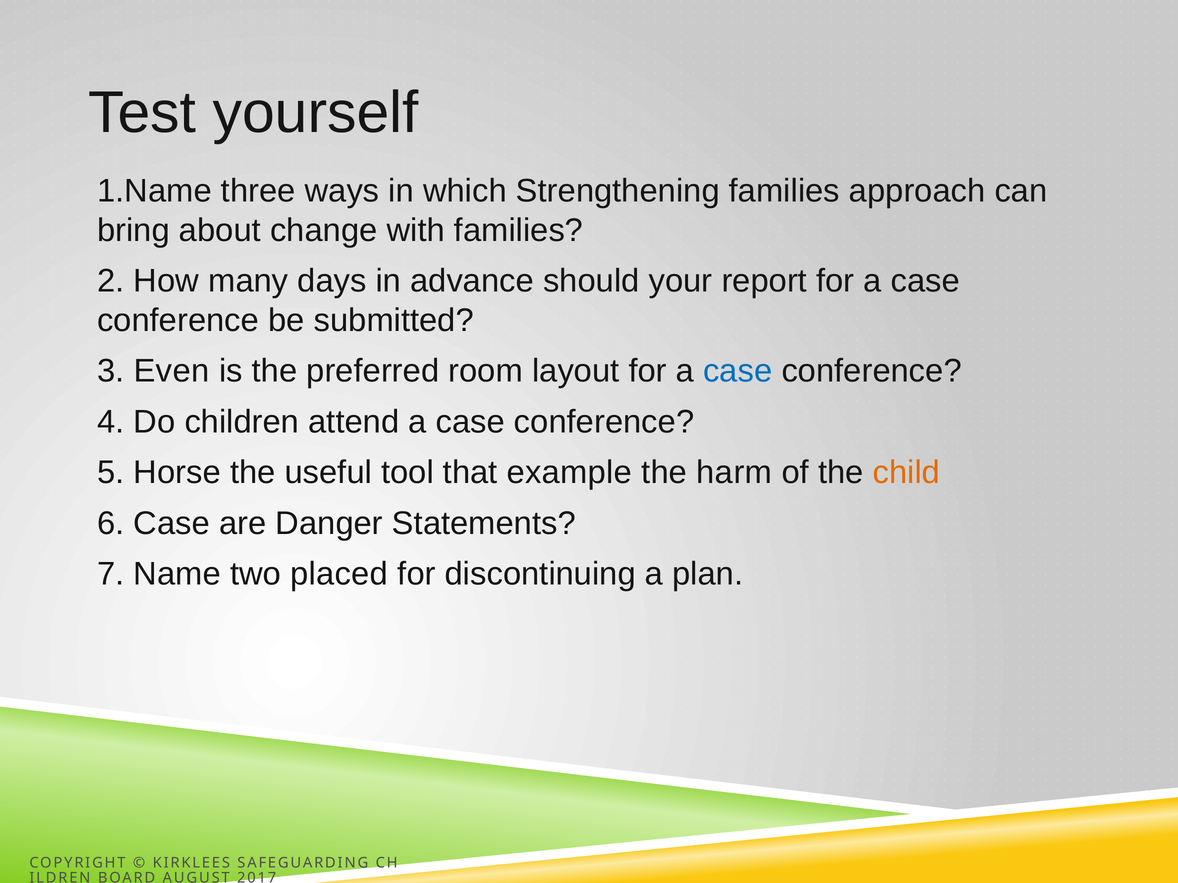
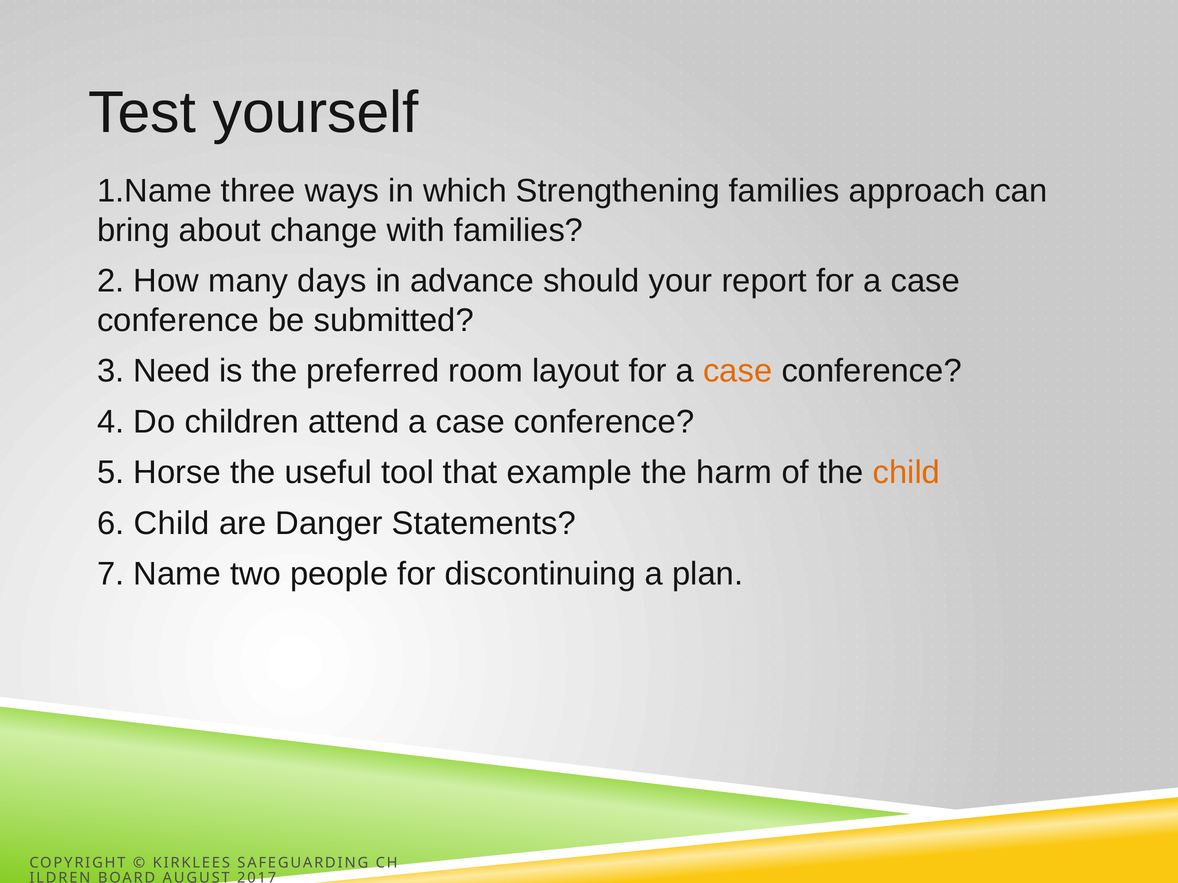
Even: Even -> Need
case at (738, 371) colour: blue -> orange
6 Case: Case -> Child
placed: placed -> people
